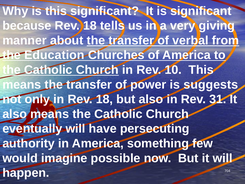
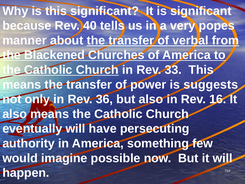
because Rev 18: 18 -> 40
giving: giving -> popes
Education: Education -> Blackened
10: 10 -> 33
in Rev 18: 18 -> 36
31: 31 -> 16
